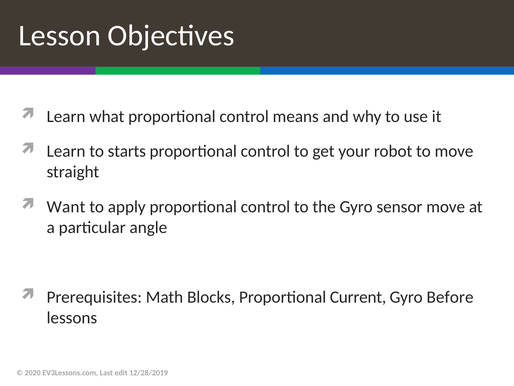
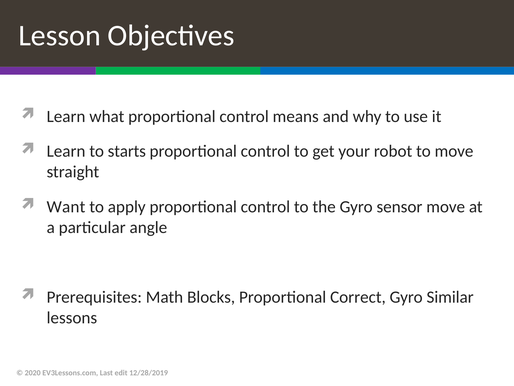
Current: Current -> Correct
Before: Before -> Similar
